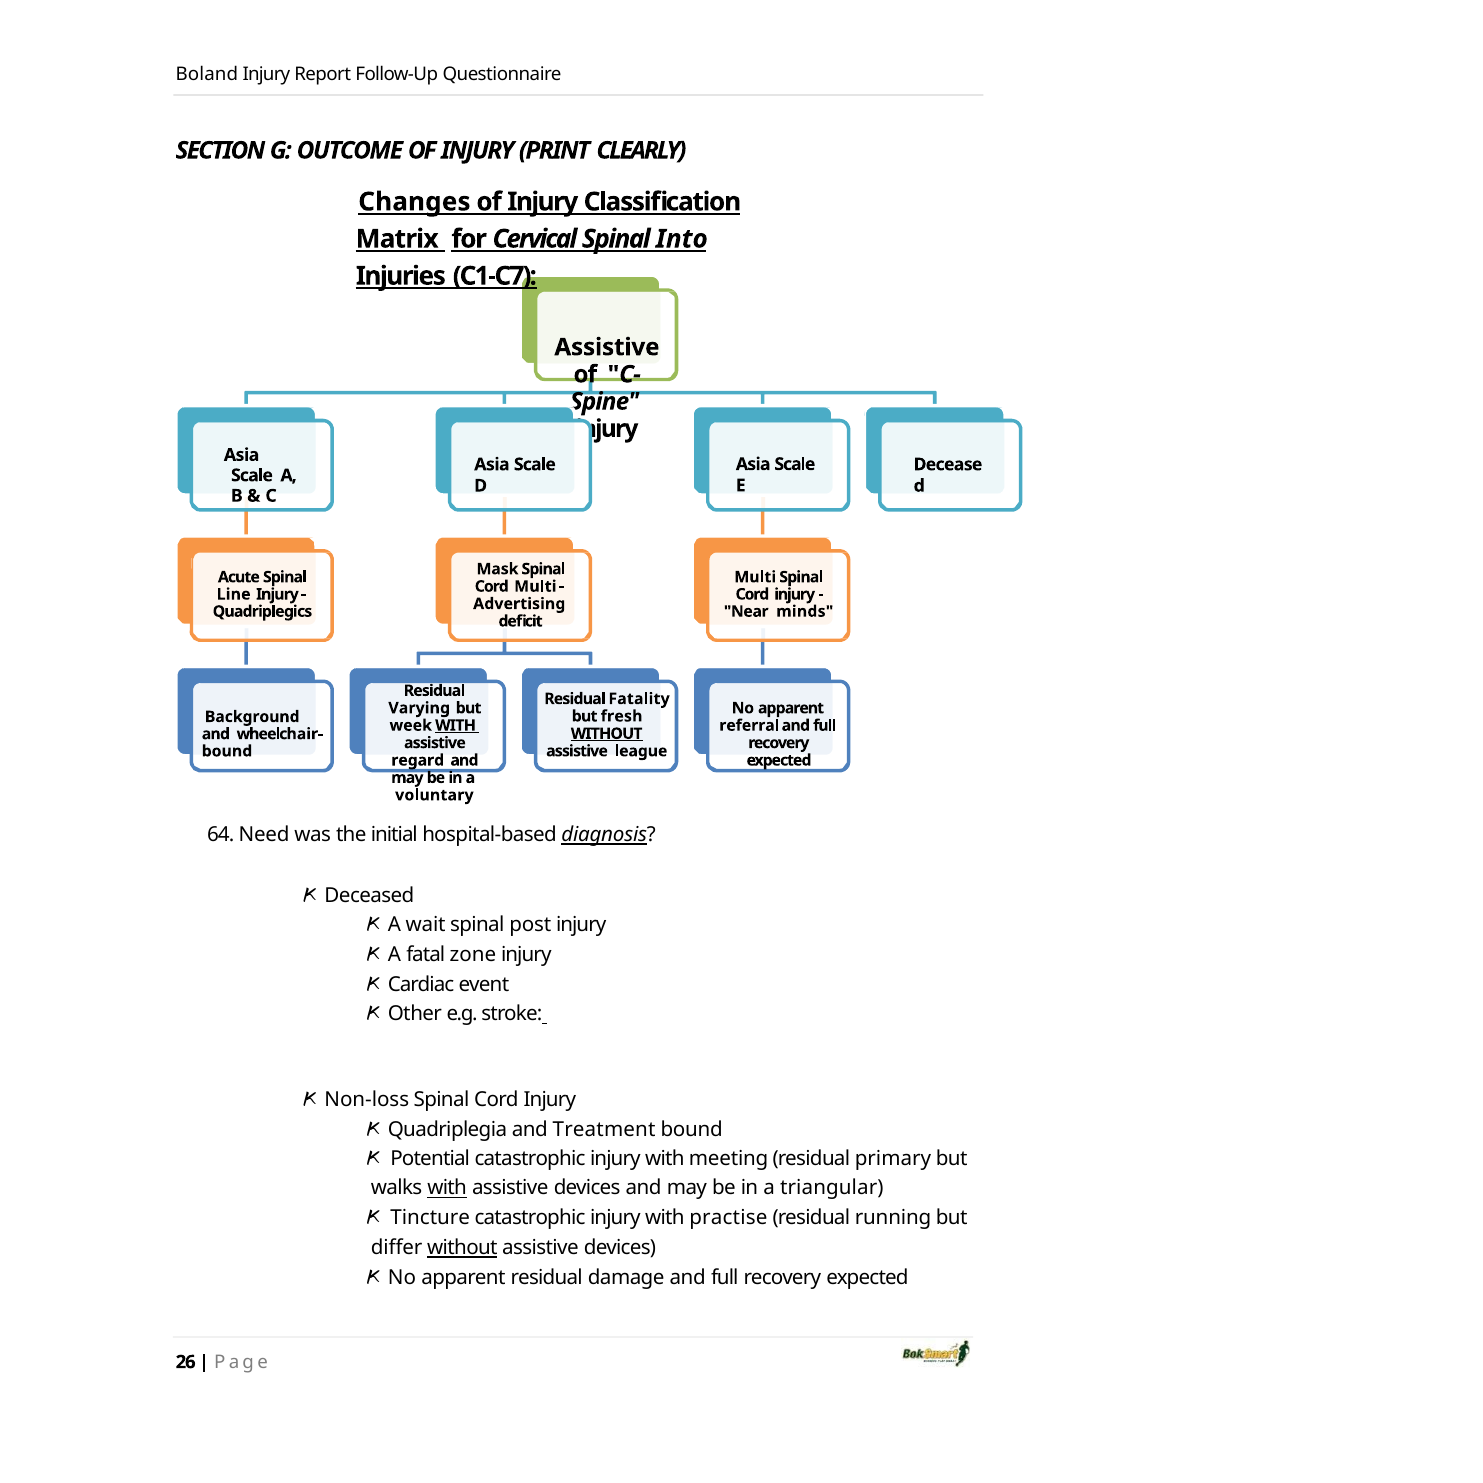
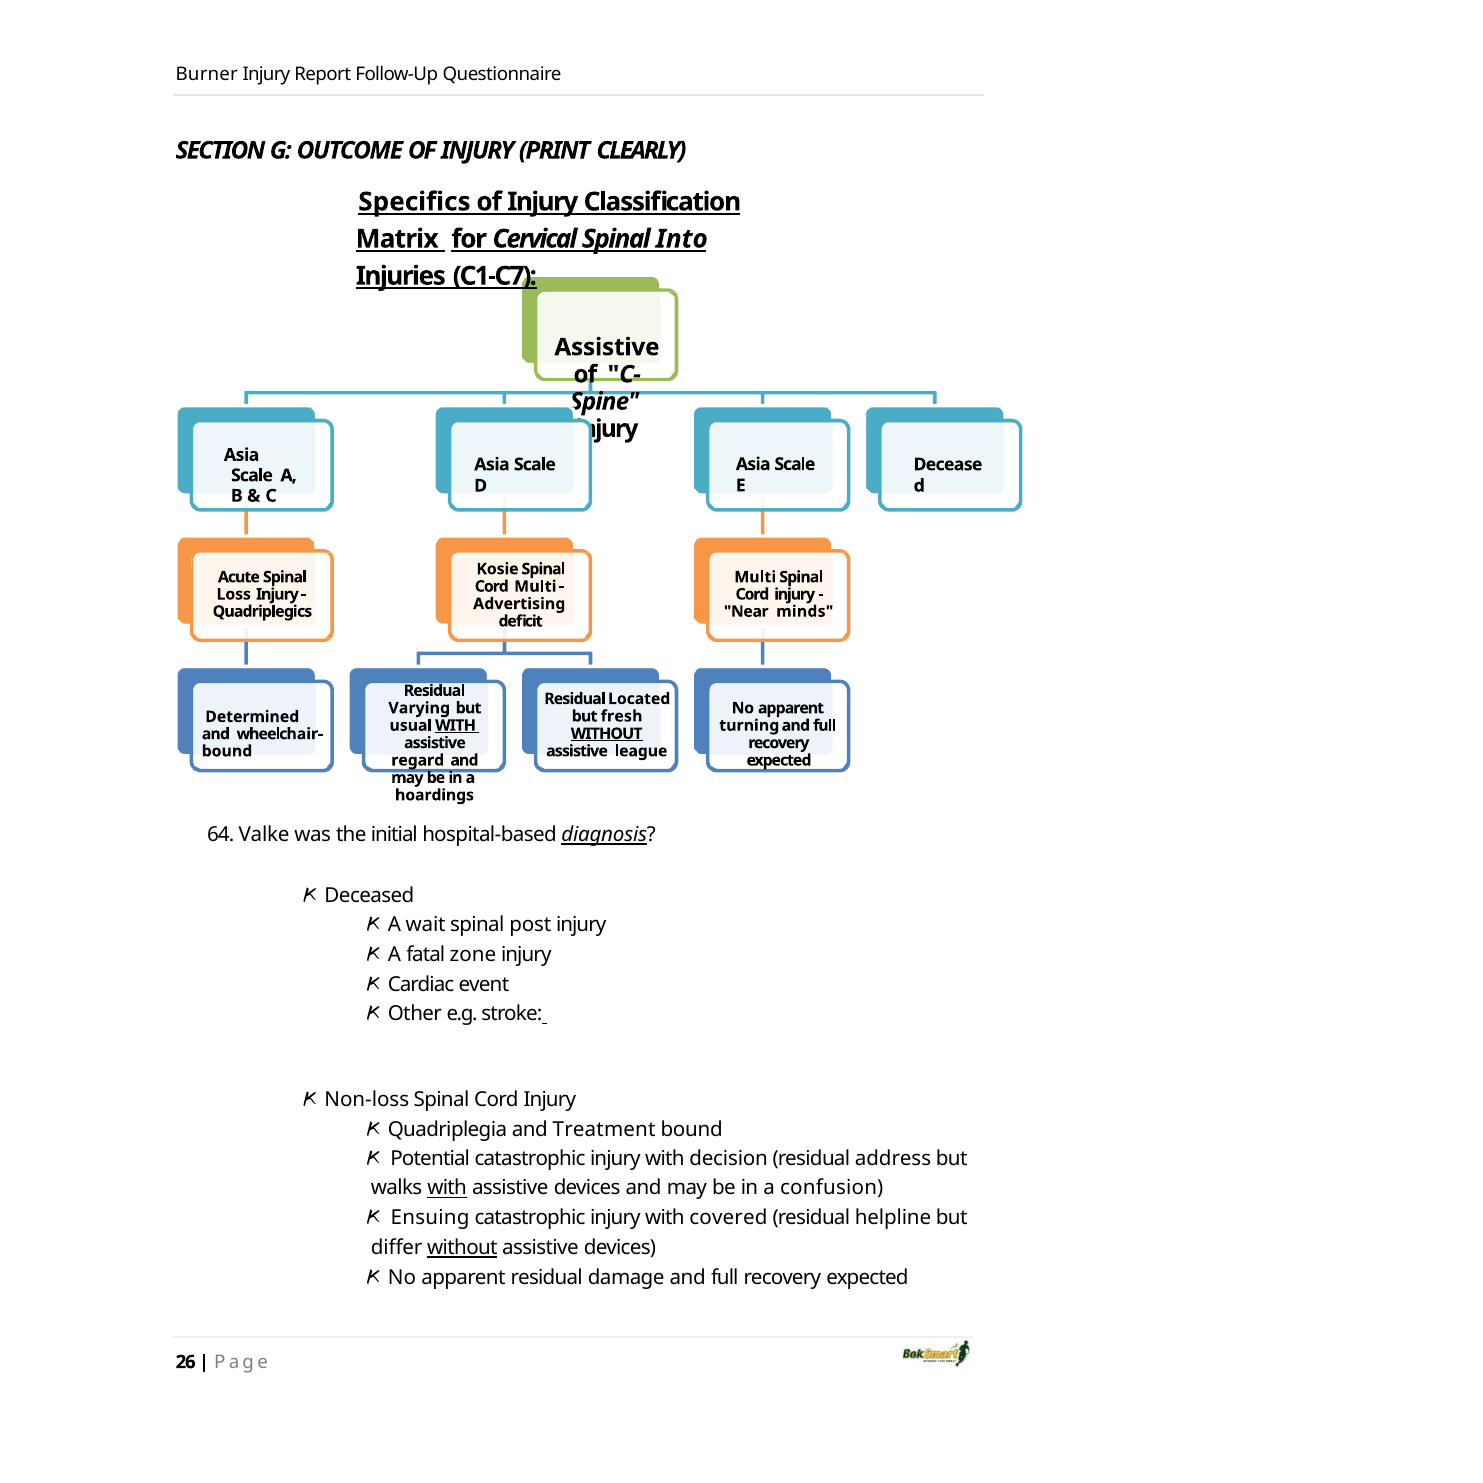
Boland: Boland -> Burner
Changes: Changes -> Specifics
Mask: Mask -> Kosie
Line: Line -> Loss
Fatality: Fatality -> Located
Background: Background -> Determined
week: week -> usual
referral: referral -> turning
voluntary: voluntary -> hoardings
Need: Need -> Valke
meeting: meeting -> decision
primary: primary -> address
triangular: triangular -> confusion
Tincture: Tincture -> Ensuing
practise: practise -> covered
running: running -> helpline
